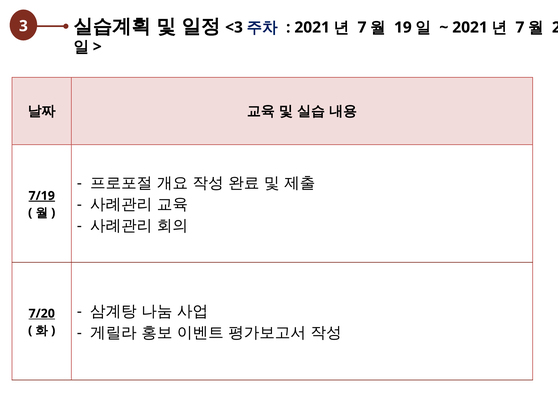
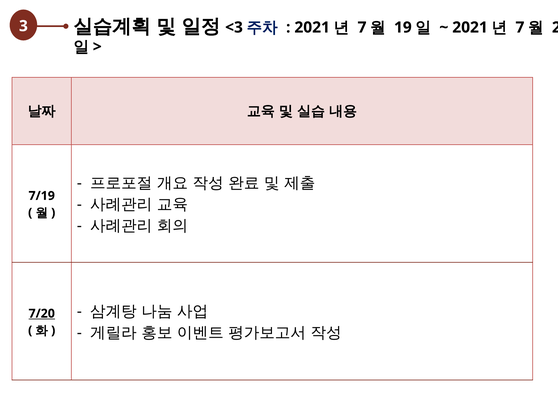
7/19 underline: present -> none
